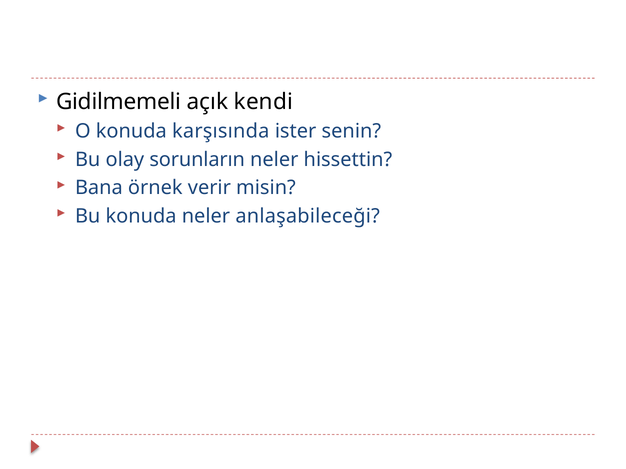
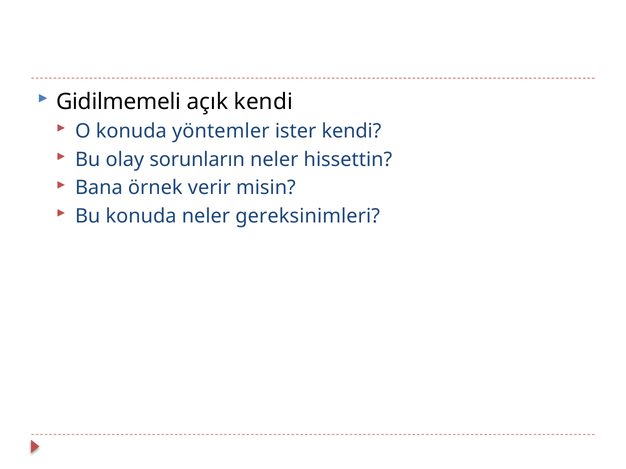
karşısında: karşısında -> yöntemler
ister senin: senin -> kendi
anlaşabileceği: anlaşabileceği -> gereksinimleri
